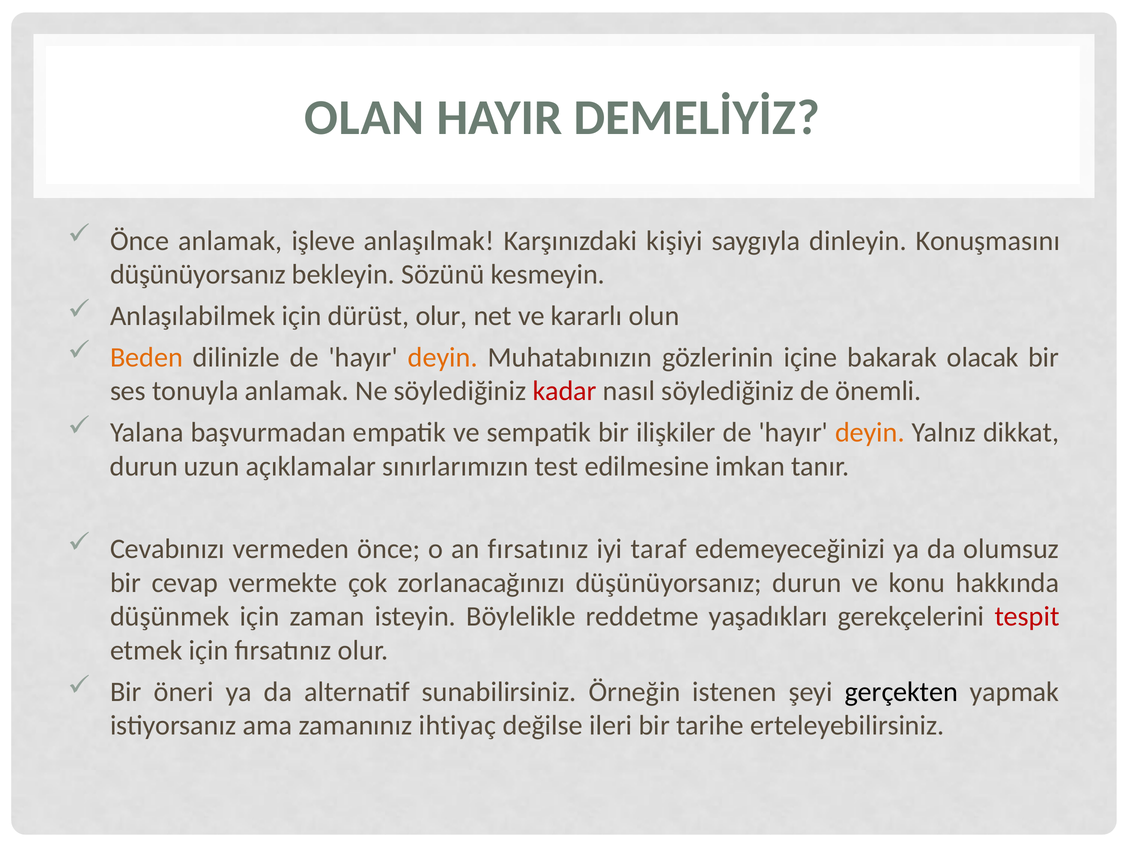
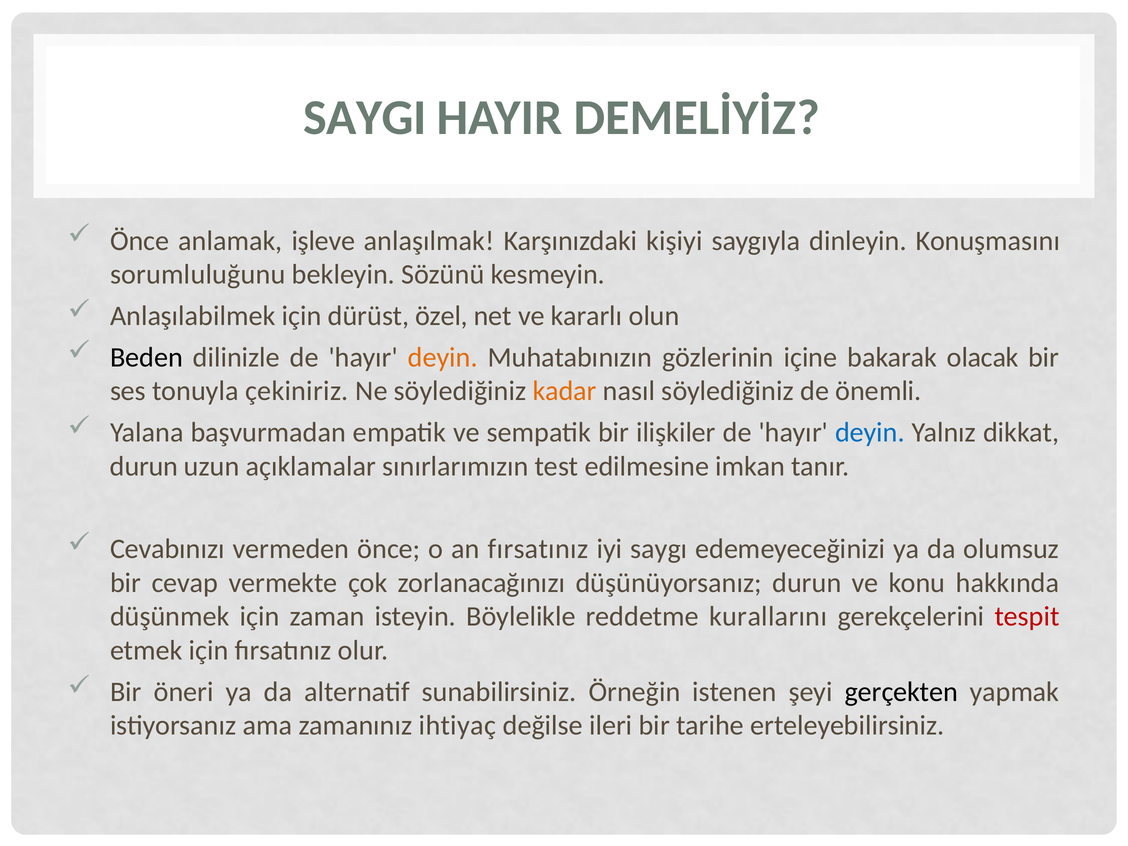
OLAN: OLAN -> SAYGI
düşünüyorsanız at (198, 275): düşünüyorsanız -> sorumluluğunu
dürüst olur: olur -> özel
Beden colour: orange -> black
tonuyla anlamak: anlamak -> çekiniriz
kadar colour: red -> orange
deyin at (870, 432) colour: orange -> blue
taraf: taraf -> saygı
yaşadıkları: yaşadıkları -> kurallarını
